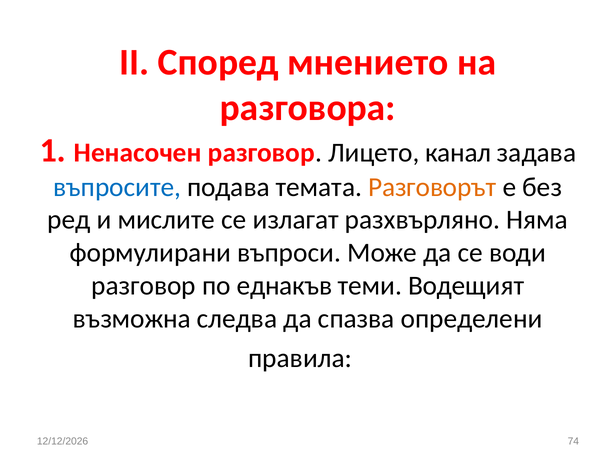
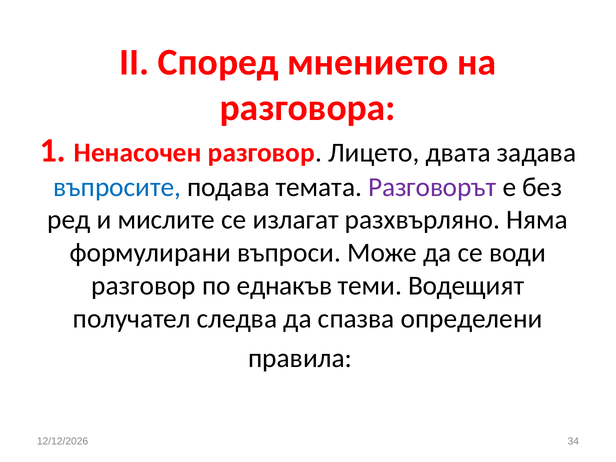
канал: канал -> двата
Разговорът colour: orange -> purple
възможна: възможна -> получател
74: 74 -> 34
